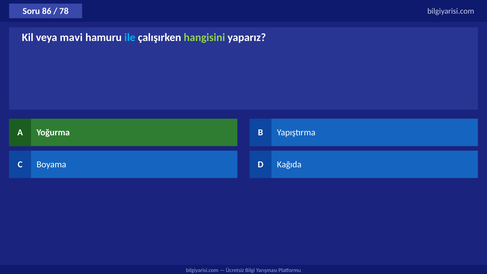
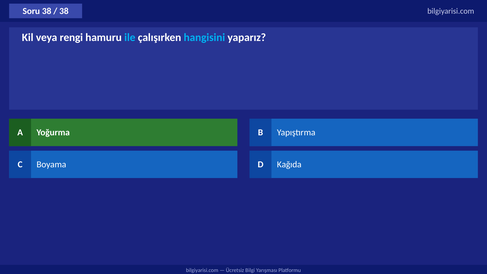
Soru 86: 86 -> 38
78 at (64, 11): 78 -> 38
mavi: mavi -> rengi
hangisini colour: light green -> light blue
